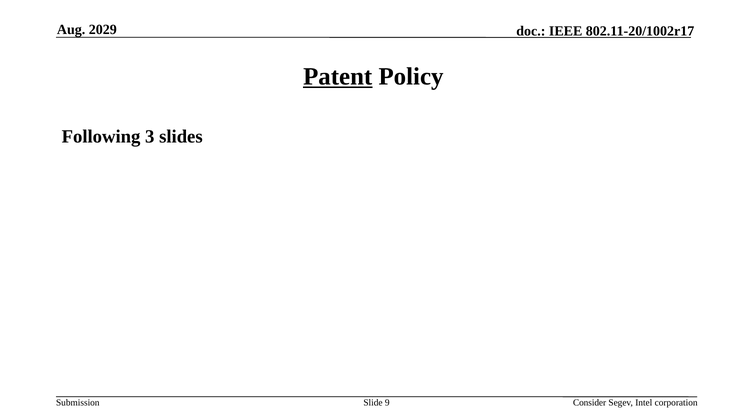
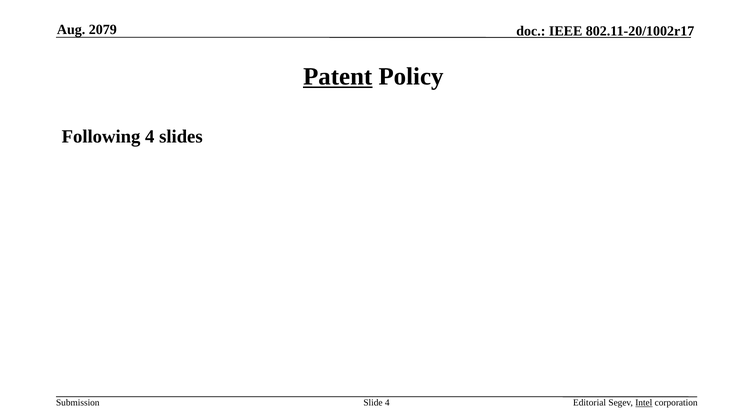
2029: 2029 -> 2079
Following 3: 3 -> 4
Slide 9: 9 -> 4
Consider: Consider -> Editorial
Intel underline: none -> present
